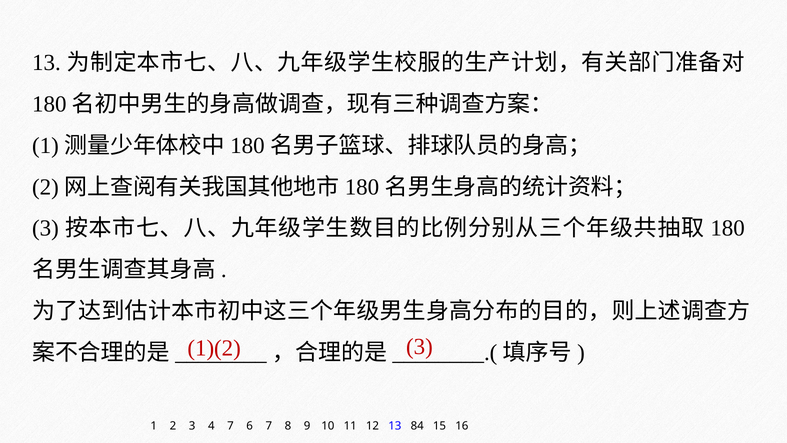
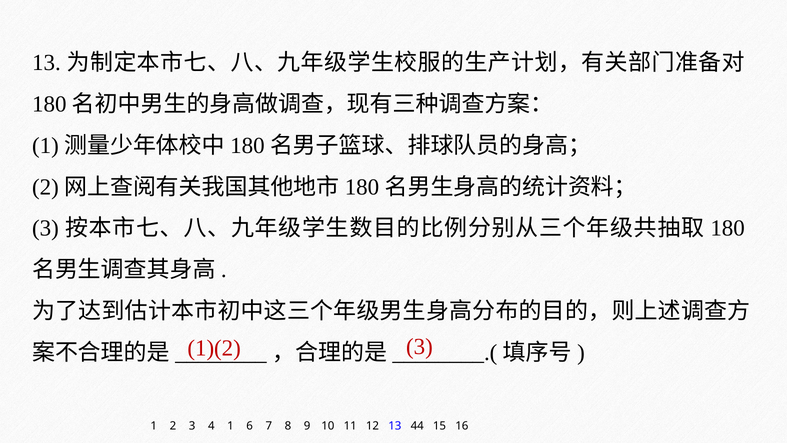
4 7: 7 -> 1
84: 84 -> 44
